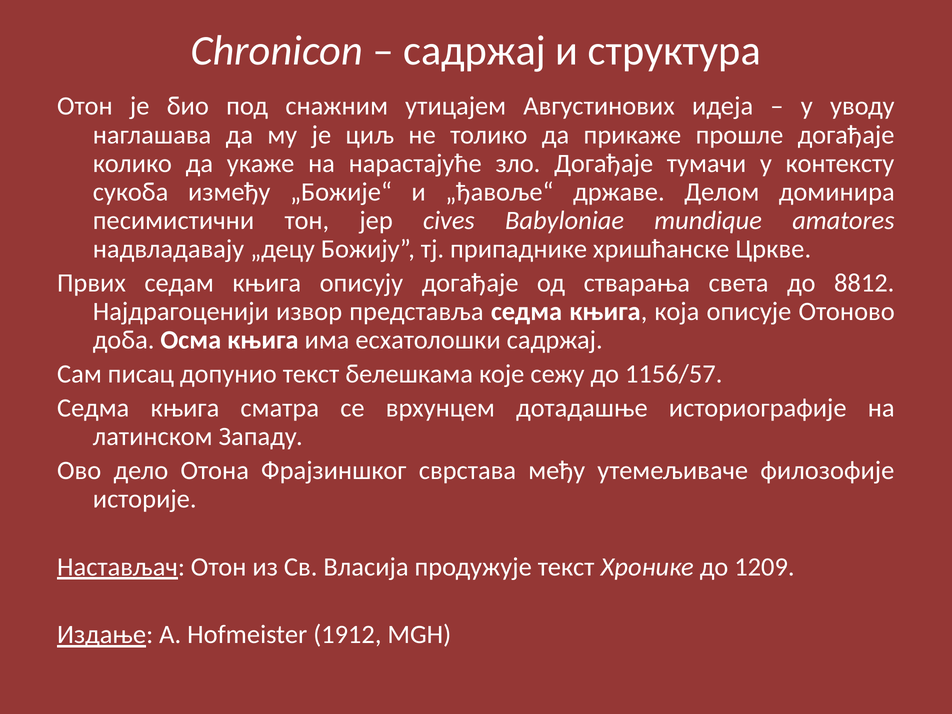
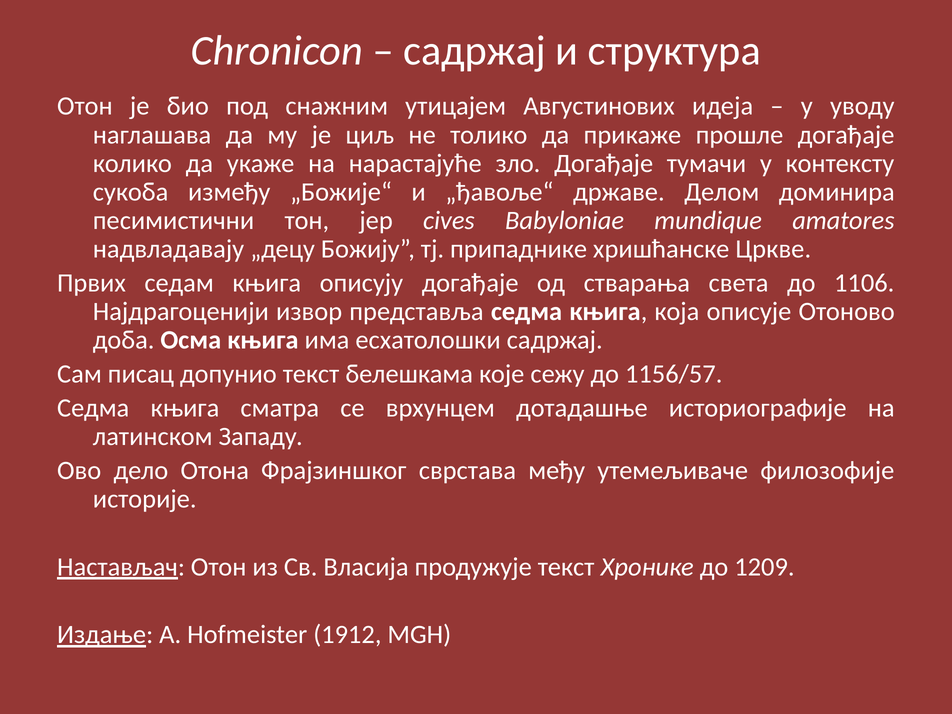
8812: 8812 -> 1106
